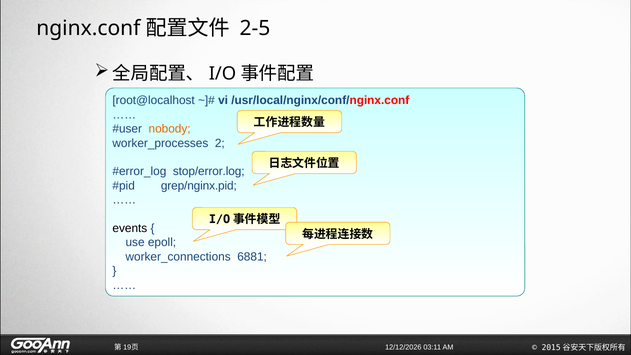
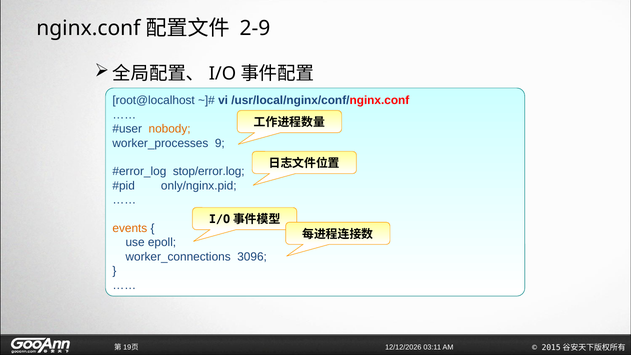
2-5: 2-5 -> 2-9
2: 2 -> 9
grep/nginx.pid: grep/nginx.pid -> only/nginx.pid
events colour: black -> orange
6881: 6881 -> 3096
